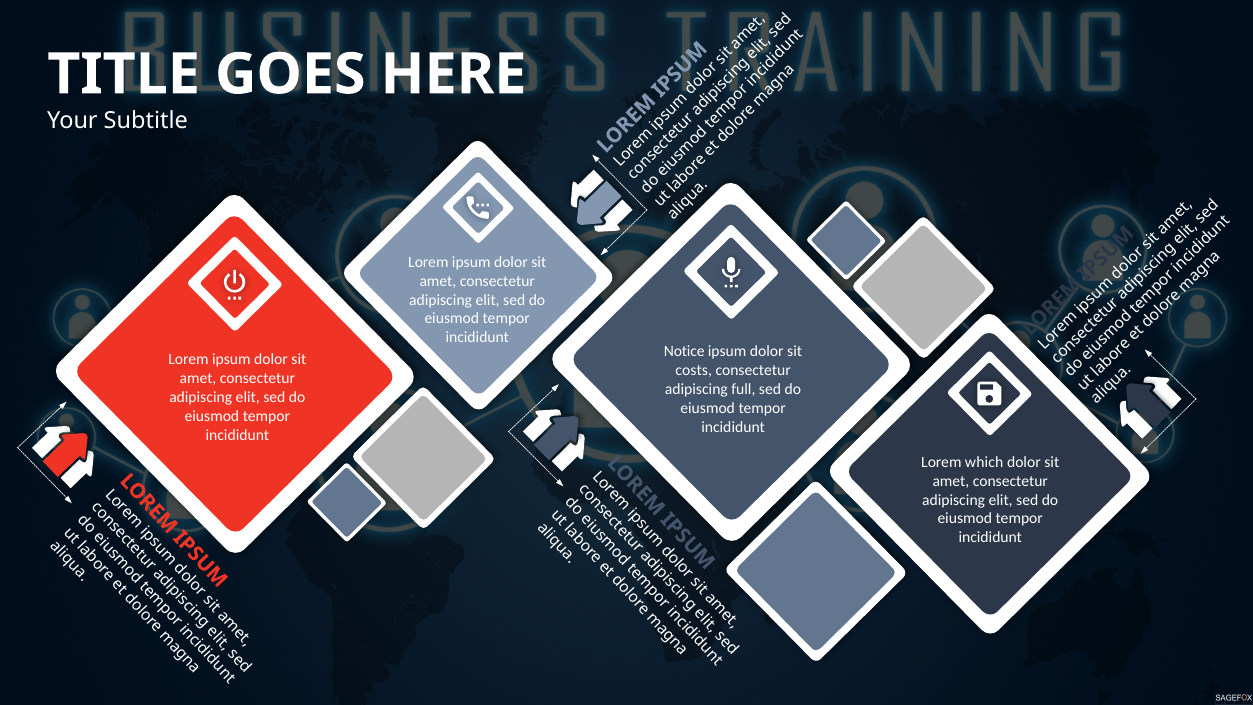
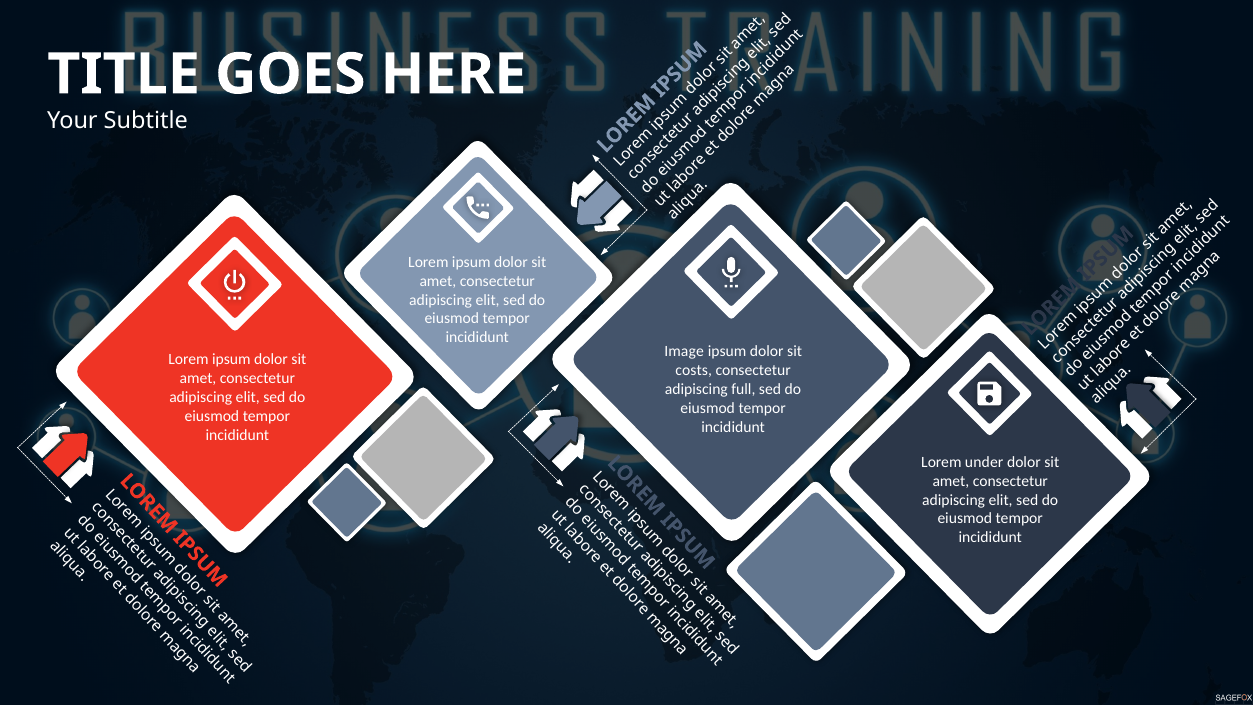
Notice: Notice -> Image
which: which -> under
